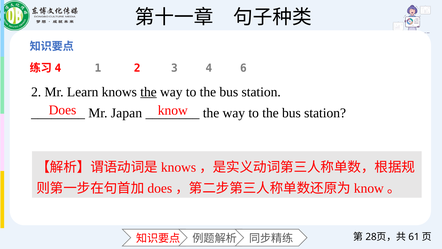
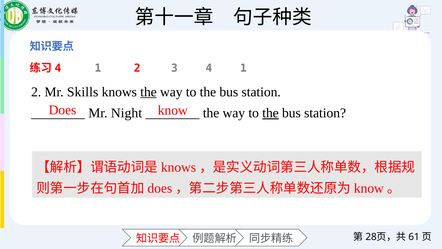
4 6: 6 -> 1
Learn: Learn -> Skills
Japan: Japan -> Night
the at (271, 113) underline: none -> present
